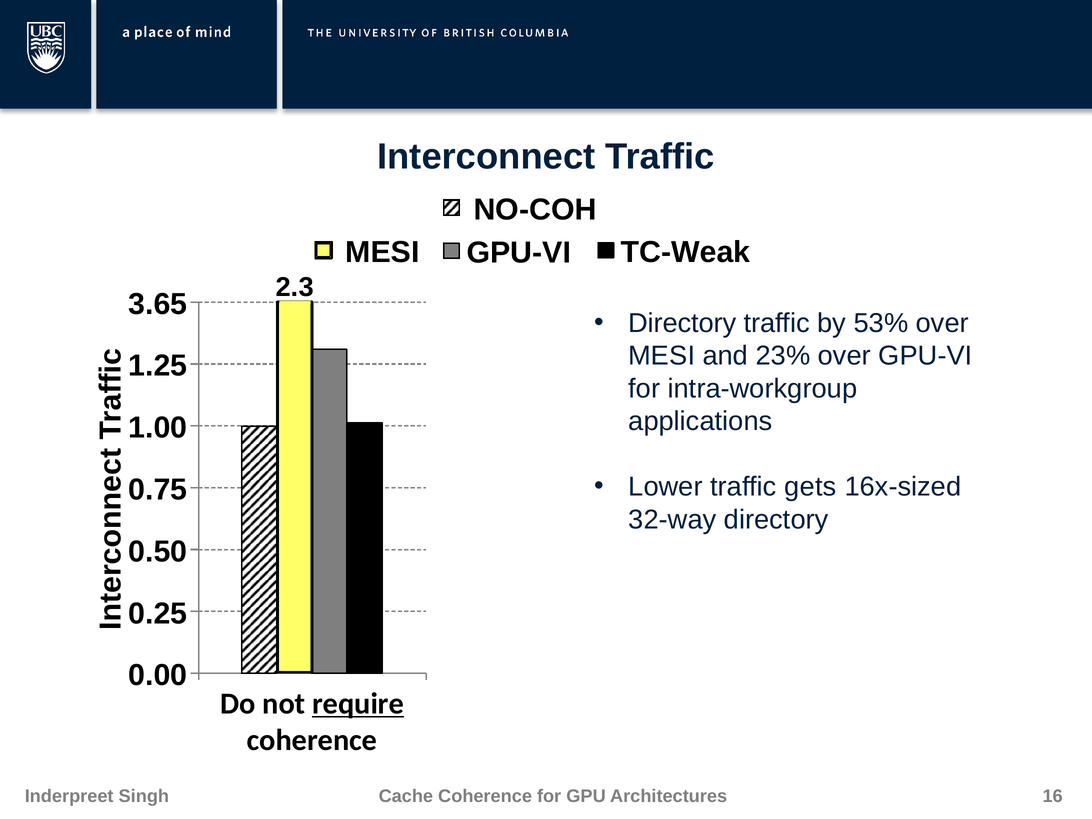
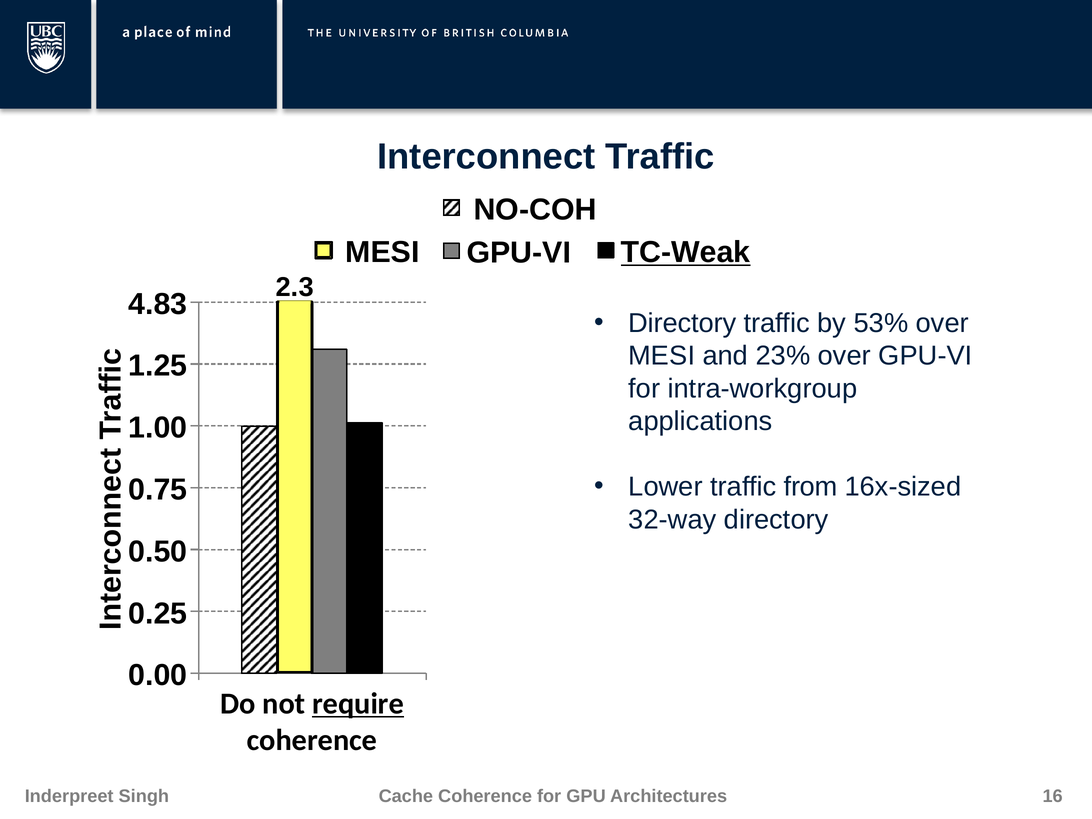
TC-Weak underline: none -> present
3.65: 3.65 -> 4.83
gets: gets -> from
